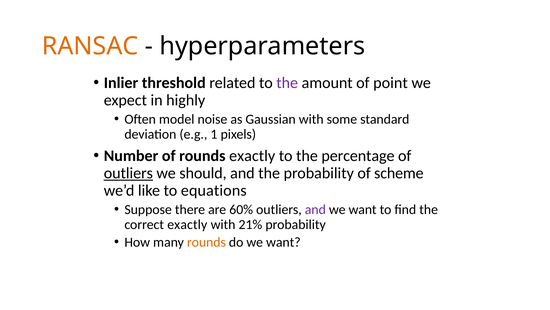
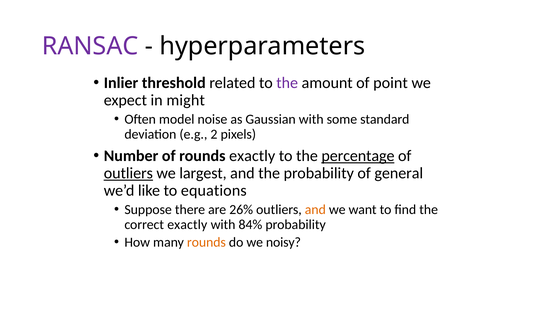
RANSAC colour: orange -> purple
highly: highly -> might
1: 1 -> 2
percentage underline: none -> present
should: should -> largest
scheme: scheme -> general
60%: 60% -> 26%
and at (315, 209) colour: purple -> orange
21%: 21% -> 84%
do we want: want -> noisy
